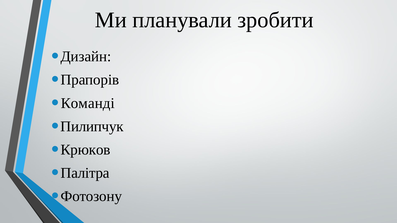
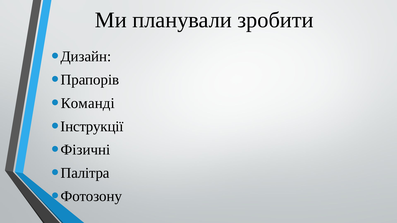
Пилипчук: Пилипчук -> Інструкції
Крюков: Крюков -> Фізичні
